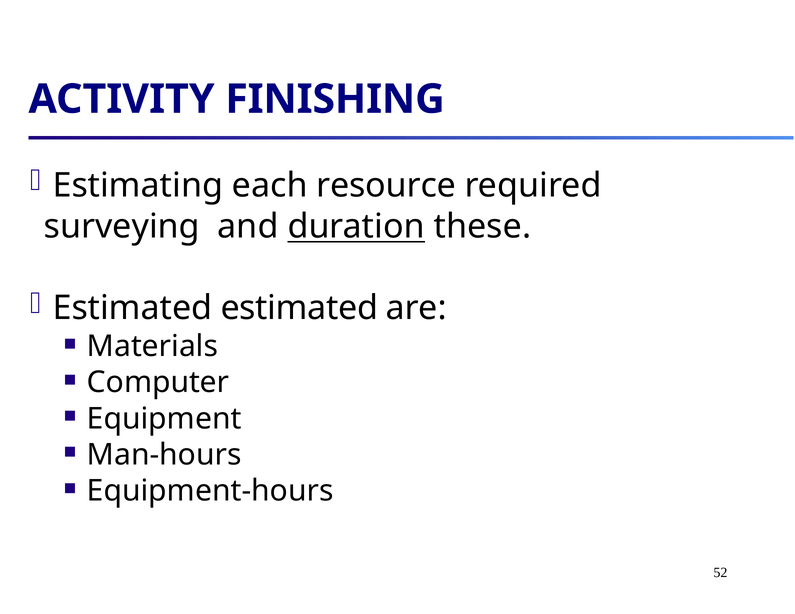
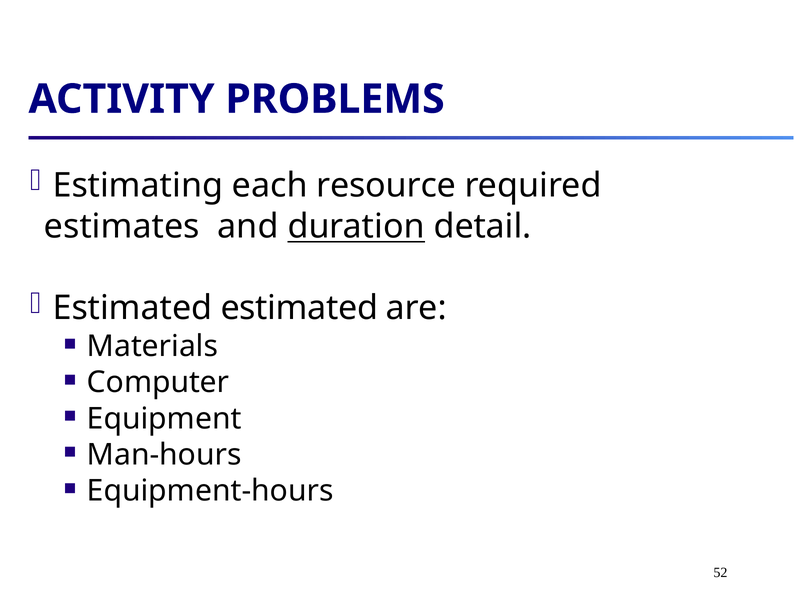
FINISHING: FINISHING -> PROBLEMS
surveying: surveying -> estimates
these: these -> detail
